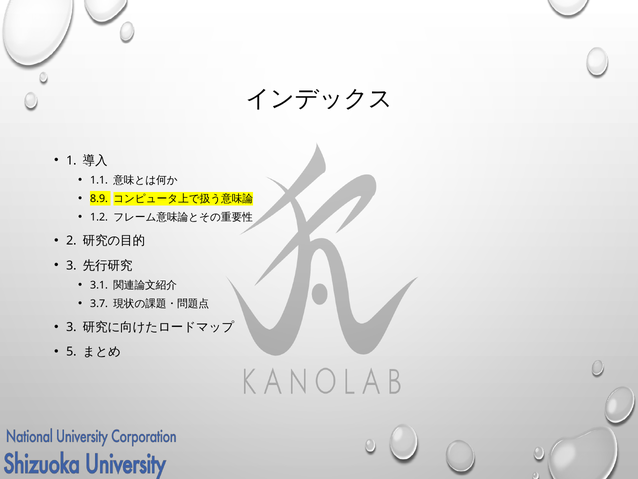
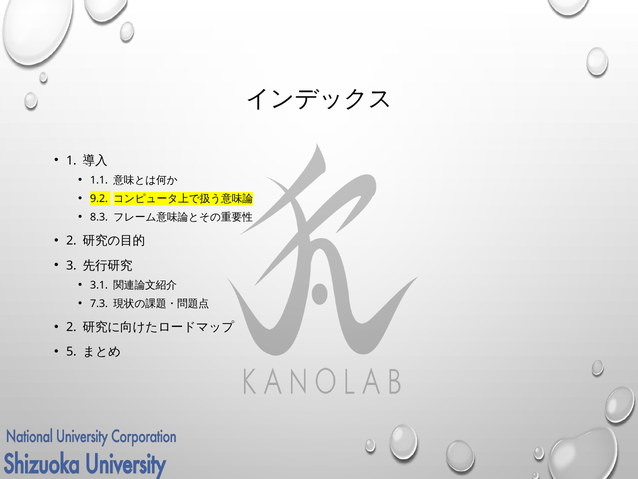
8.9: 8.9 -> 9.2
1.2: 1.2 -> 8.3
3.7: 3.7 -> 7.3
3 at (71, 327): 3 -> 2
